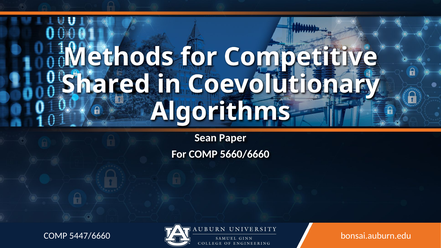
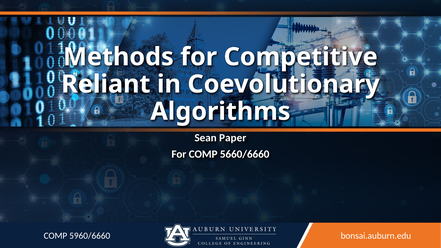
Shared: Shared -> Reliant
5447/6660: 5447/6660 -> 5960/6660
